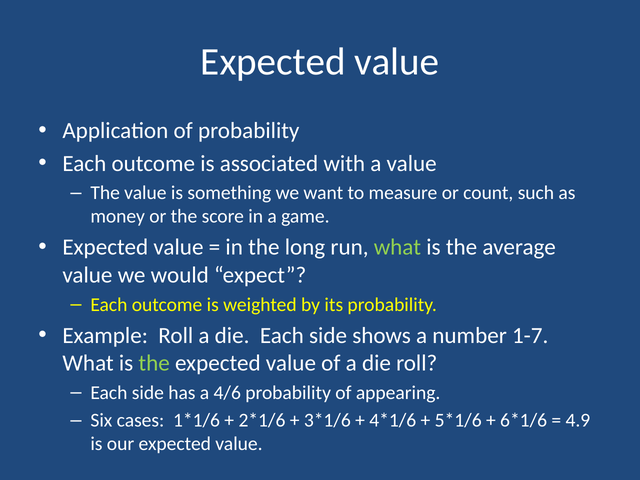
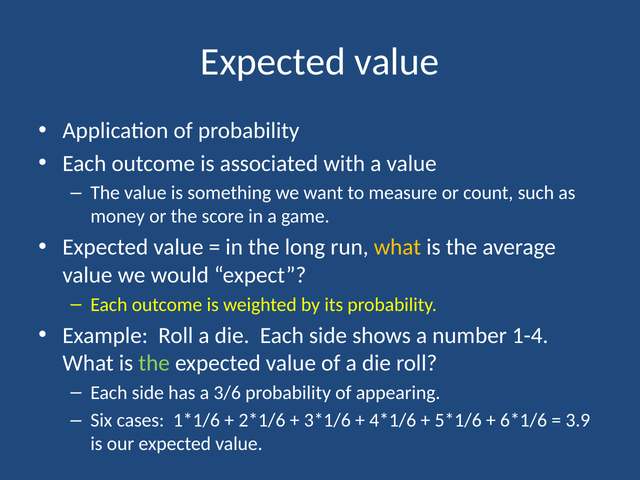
what at (397, 247) colour: light green -> yellow
1-7: 1-7 -> 1-4
4/6: 4/6 -> 3/6
4.9: 4.9 -> 3.9
